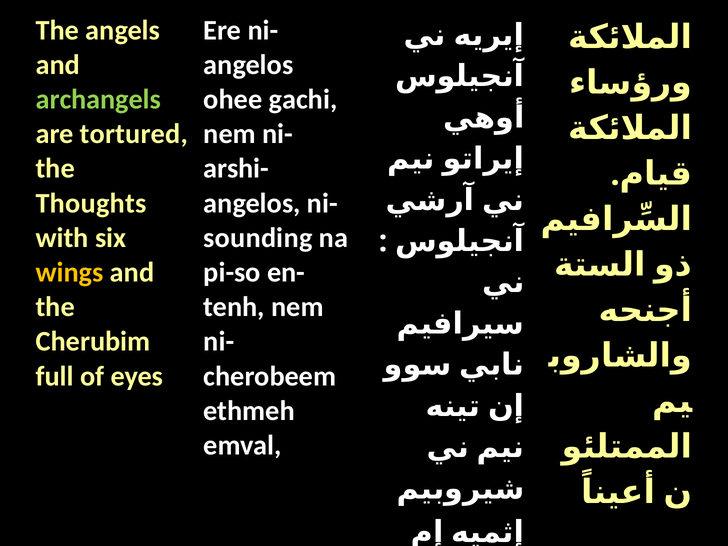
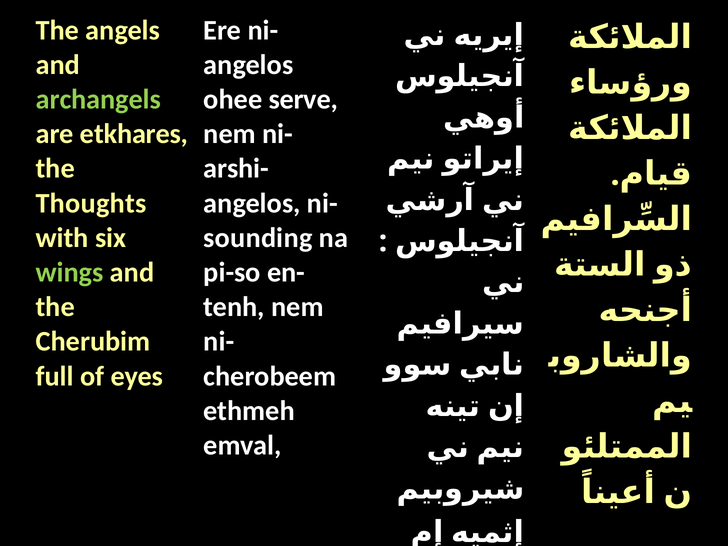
gachi: gachi -> serve
tortured: tortured -> etkhares
wings colour: yellow -> light green
